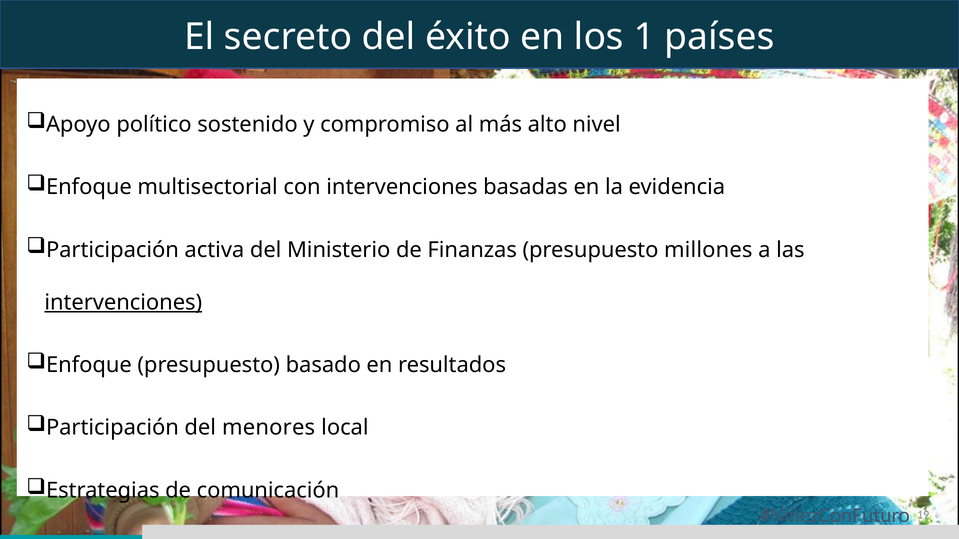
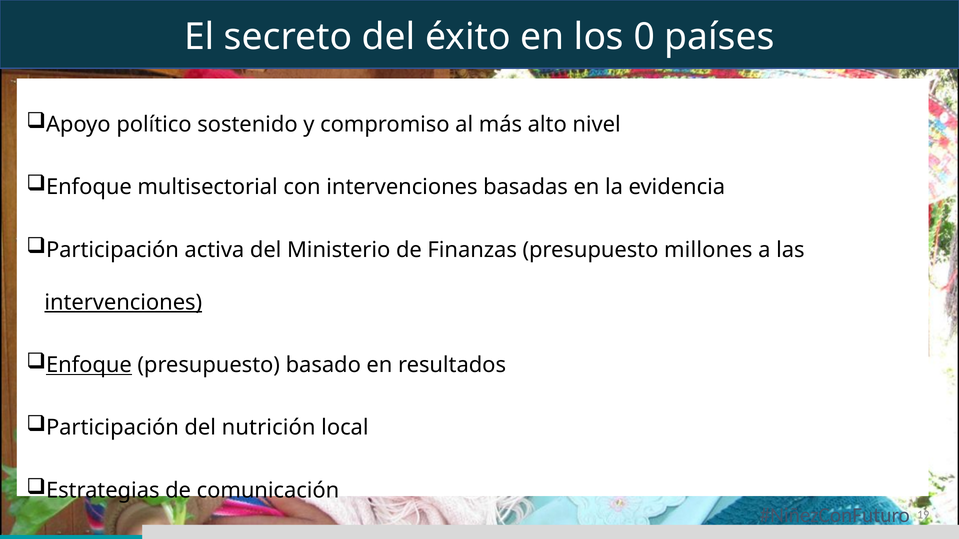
1: 1 -> 0
Enfoque at (89, 365) underline: none -> present
menores: menores -> nutrición
